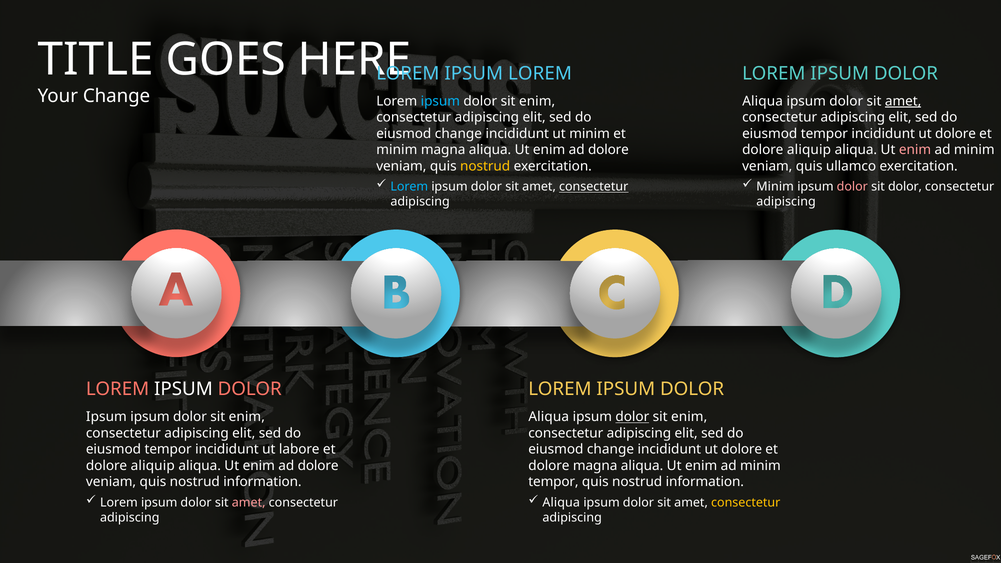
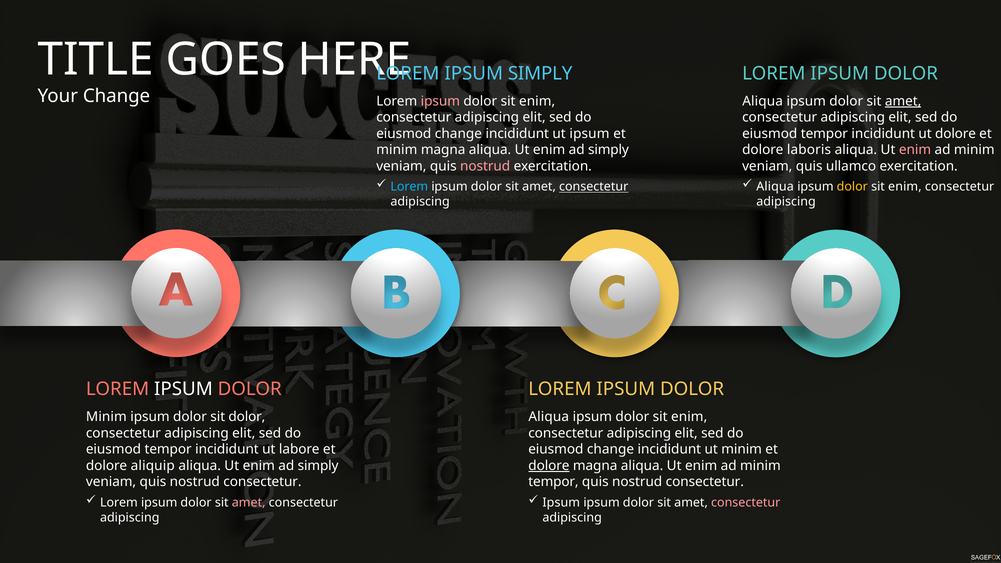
IPSUM LOREM: LOREM -> SIMPLY
ipsum at (440, 101) colour: light blue -> pink
ut minim: minim -> ipsum
dolore at (608, 150): dolore -> simply
aliquip at (809, 150): aliquip -> laboris
nostrud at (485, 166) colour: yellow -> pink
Minim at (775, 187): Minim -> Aliqua
dolor at (852, 187) colour: pink -> yellow
dolor at (905, 187): dolor -> enim
Ipsum at (106, 417): Ipsum -> Minim
enim at (247, 417): enim -> dolor
dolor at (632, 417) underline: present -> none
dolore at (742, 449): dolore -> minim
dolore at (318, 466): dolore -> simply
dolore at (549, 466) underline: none -> present
veniam quis nostrud information: information -> consectetur
information at (705, 482): information -> consectetur
Aliqua at (561, 503): Aliqua -> Ipsum
consectetur at (746, 503) colour: yellow -> pink
